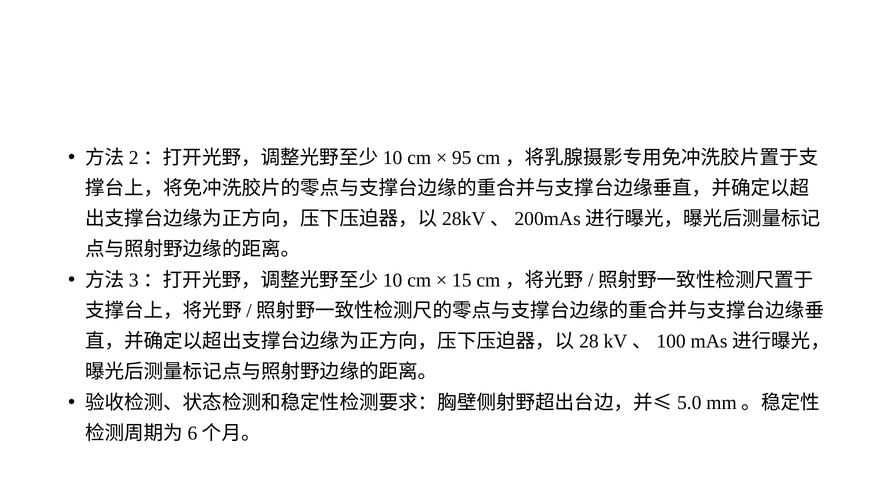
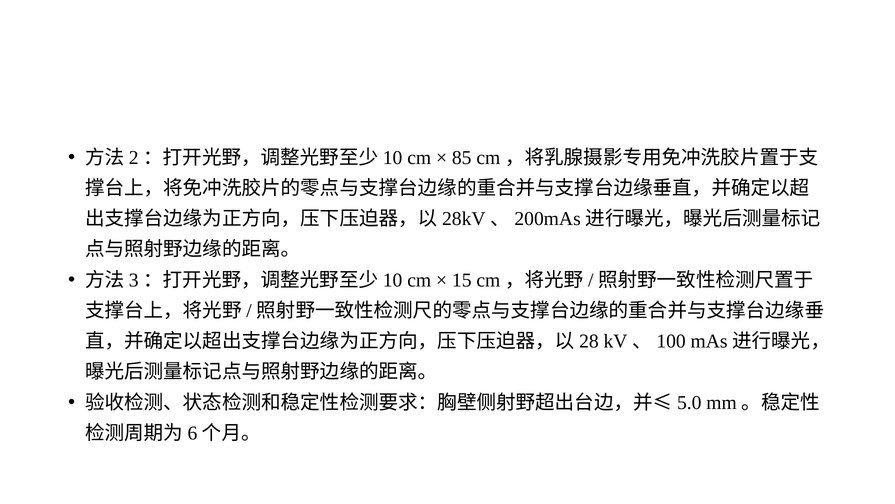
95: 95 -> 85
